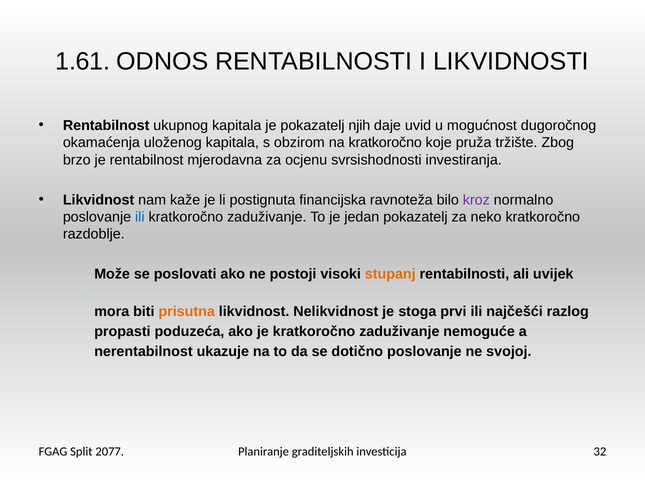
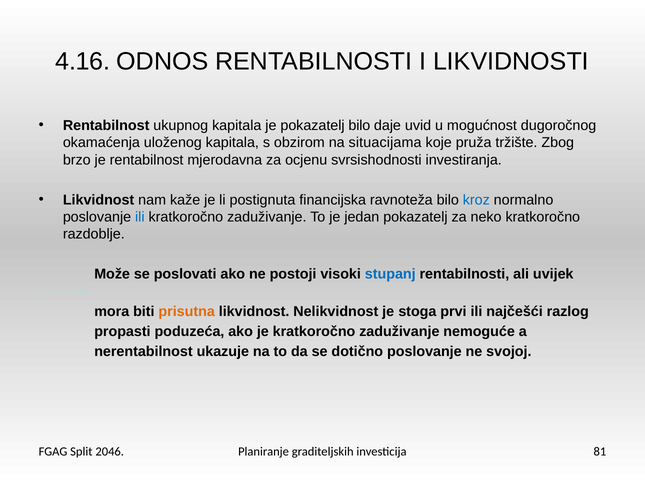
1.61: 1.61 -> 4.16
pokazatelj njih: njih -> bilo
na kratkoročno: kratkoročno -> situacijama
kroz colour: purple -> blue
stupanj colour: orange -> blue
2077: 2077 -> 2046
32: 32 -> 81
